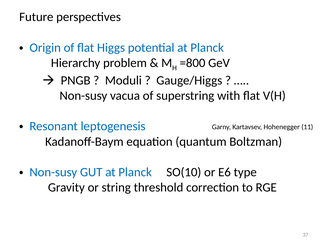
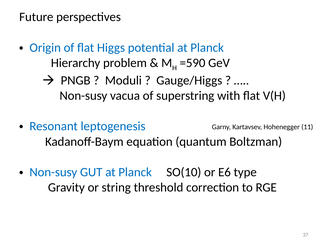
=800: =800 -> =590
